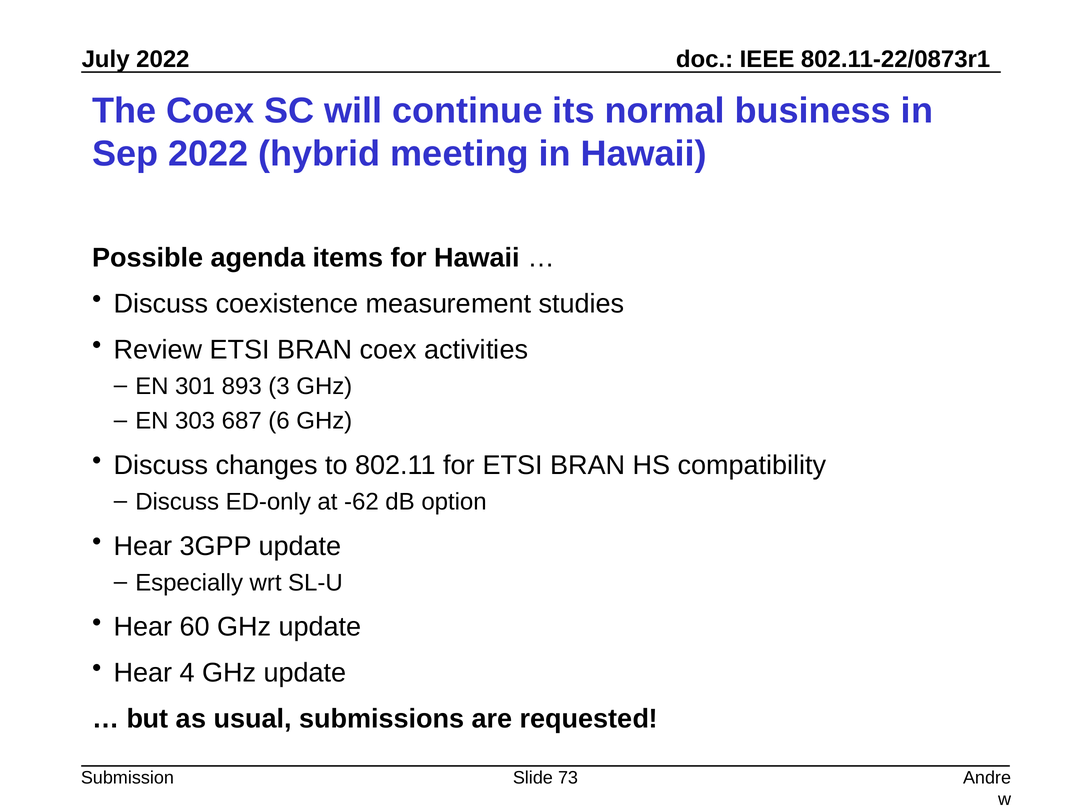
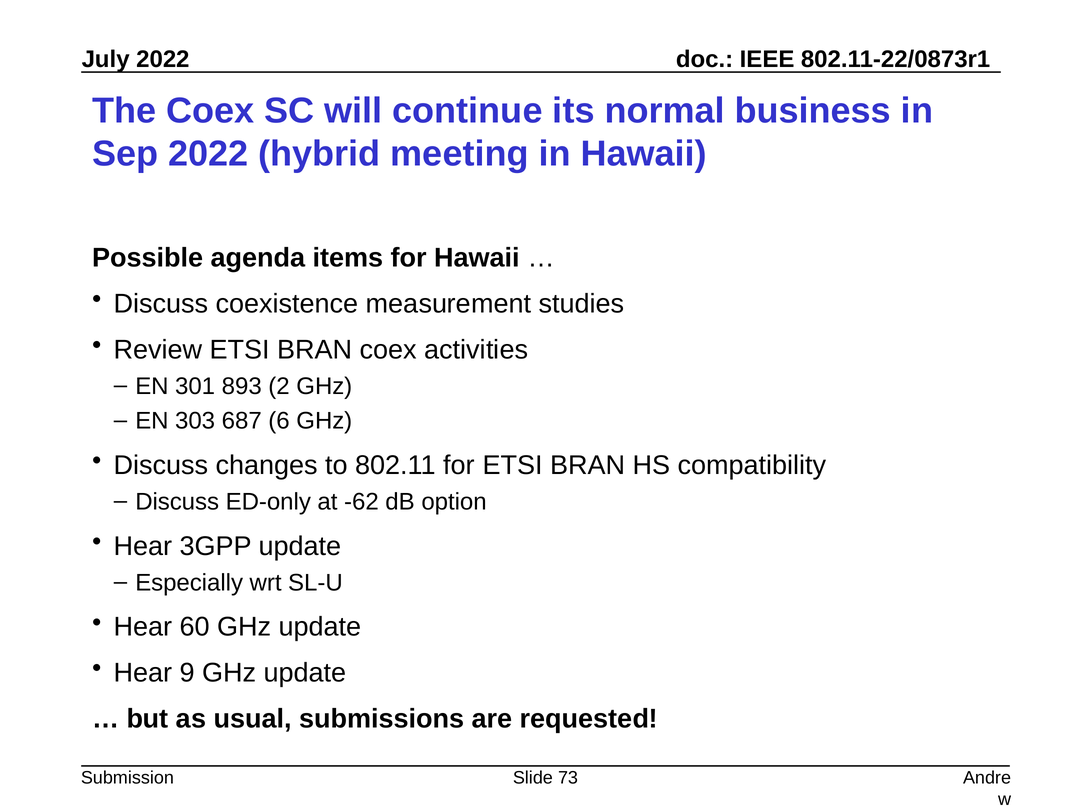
3: 3 -> 2
4: 4 -> 9
